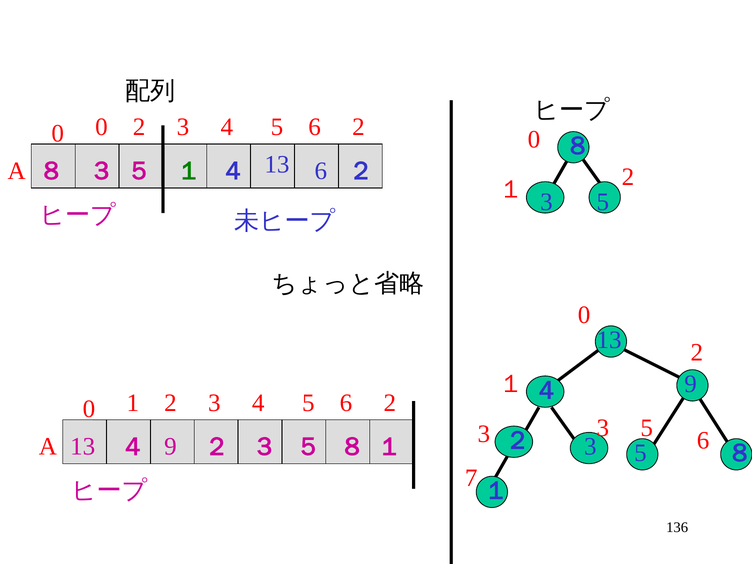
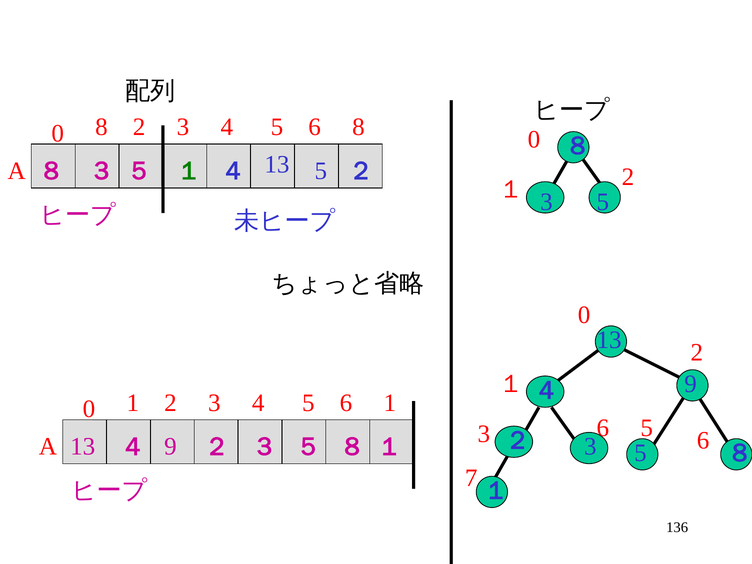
0 0: 0 -> 8
2 at (358, 127): 2 -> 8
13 6: 6 -> 5
2 at (390, 403): 2 -> 1
3 3: 3 -> 6
